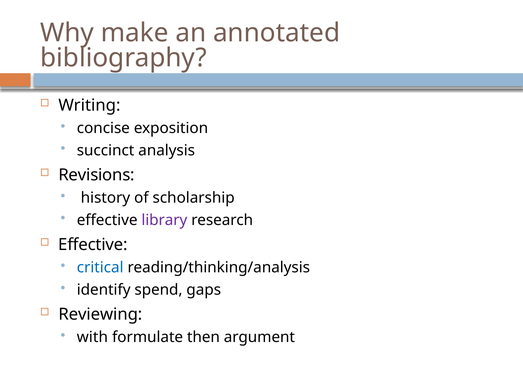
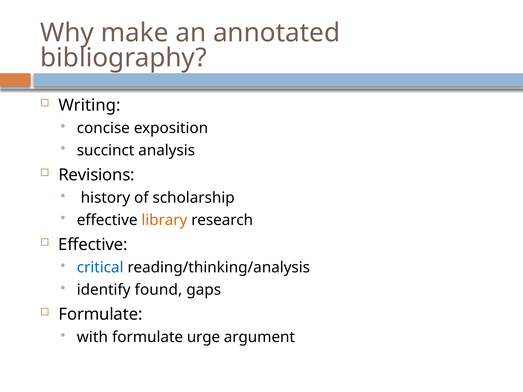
library colour: purple -> orange
spend: spend -> found
Reviewing at (100, 314): Reviewing -> Formulate
then: then -> urge
